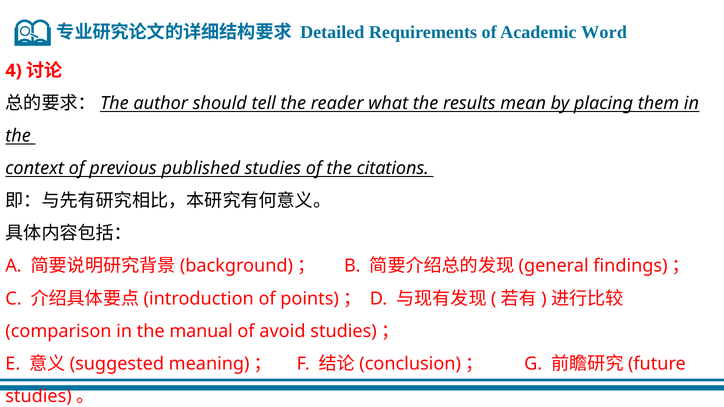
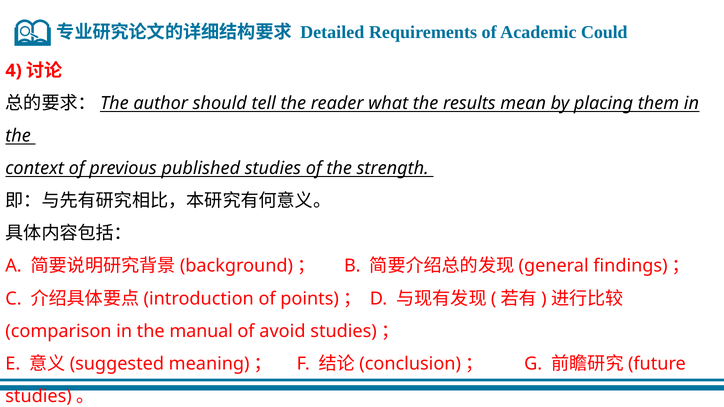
Word: Word -> Could
citations: citations -> strength
